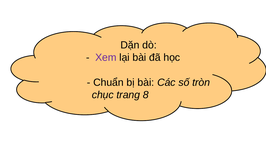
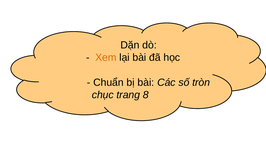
Xem colour: purple -> orange
